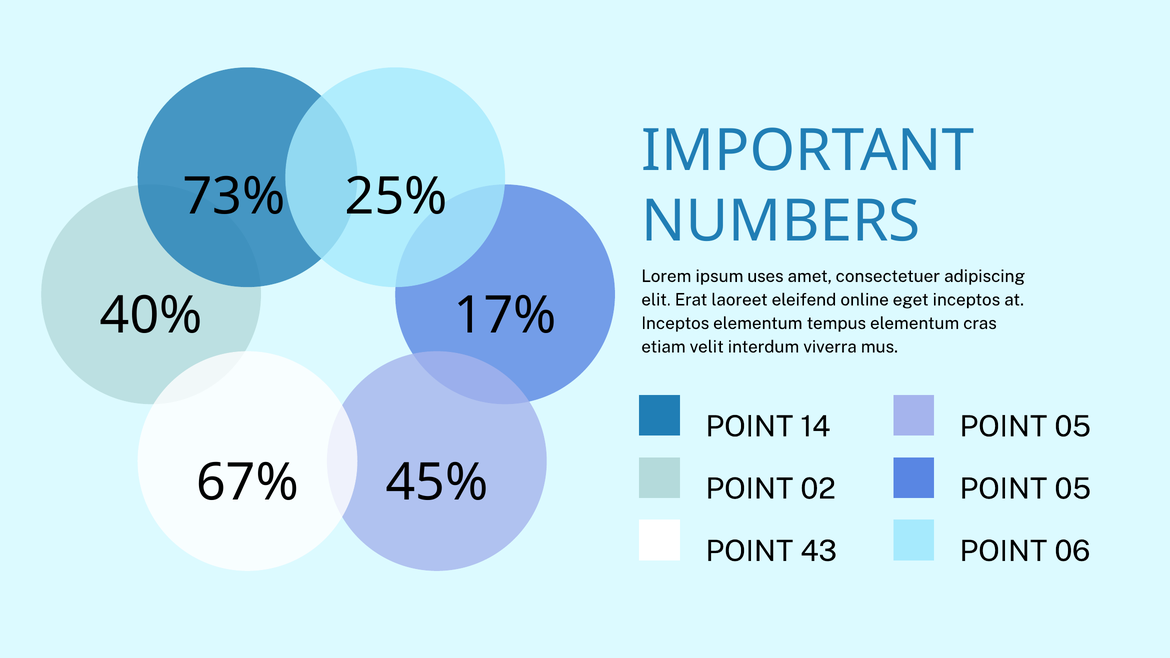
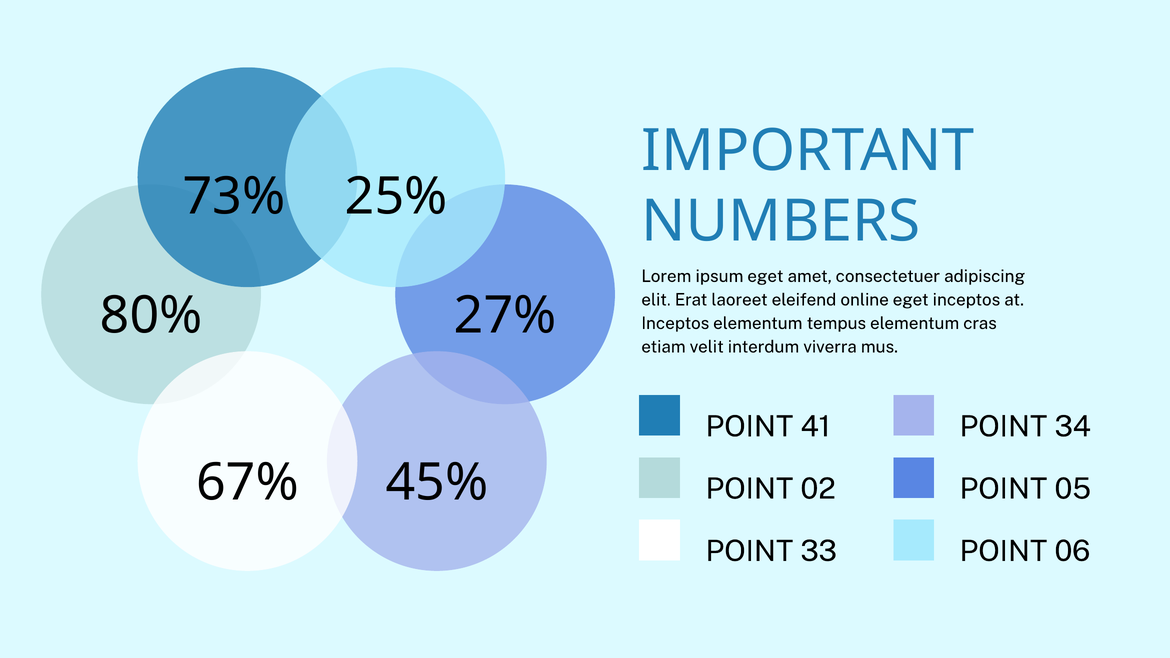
ipsum uses: uses -> eget
40%: 40% -> 80%
17%: 17% -> 27%
14: 14 -> 41
05 at (1073, 427): 05 -> 34
43: 43 -> 33
